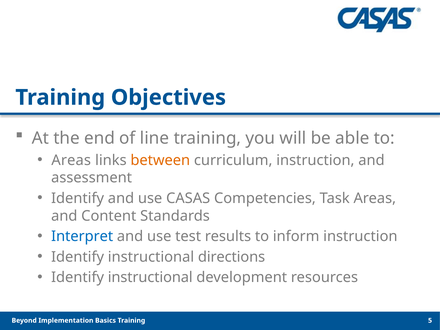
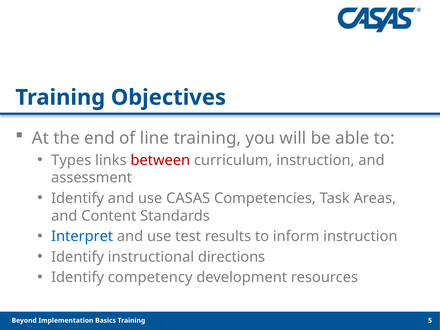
Areas at (71, 160): Areas -> Types
between colour: orange -> red
instructional at (150, 277): instructional -> competency
